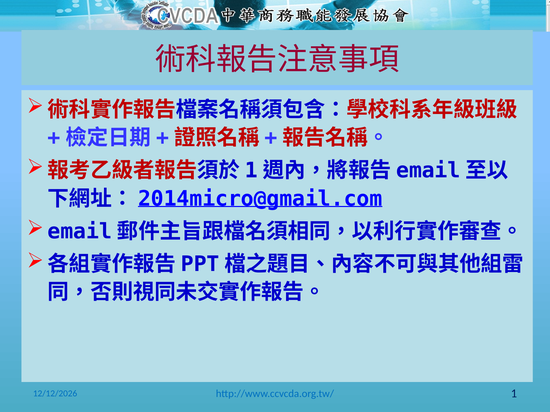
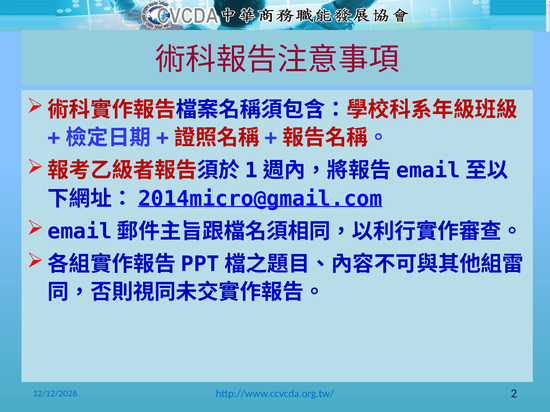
1: 1 -> 2
